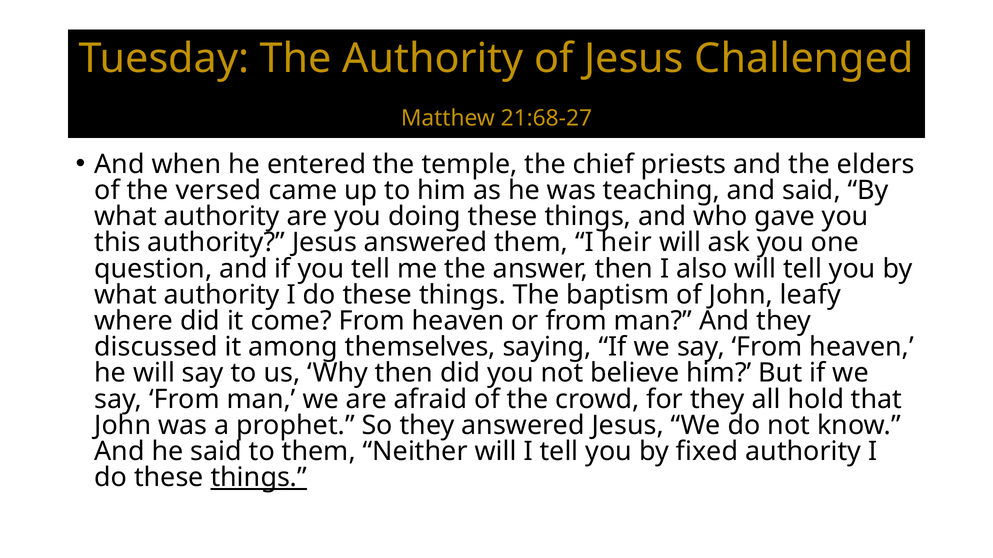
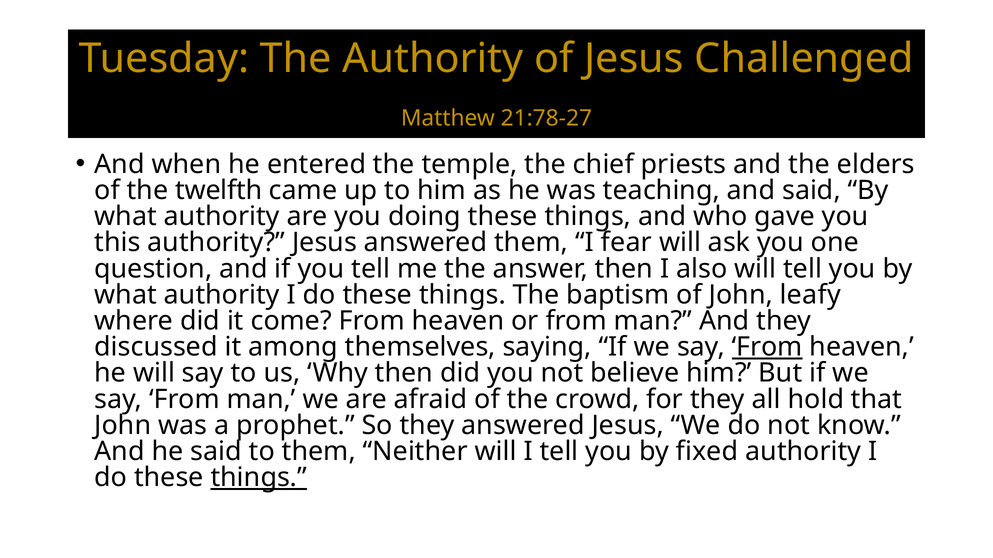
21:68-27: 21:68-27 -> 21:78-27
versed: versed -> twelfth
heir: heir -> fear
From at (767, 347) underline: none -> present
